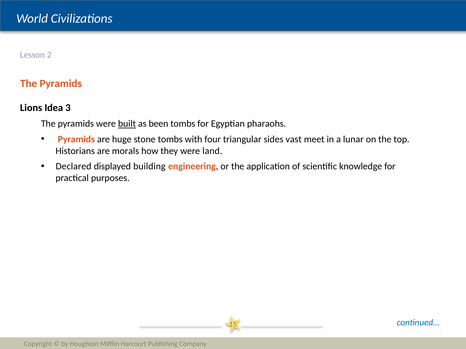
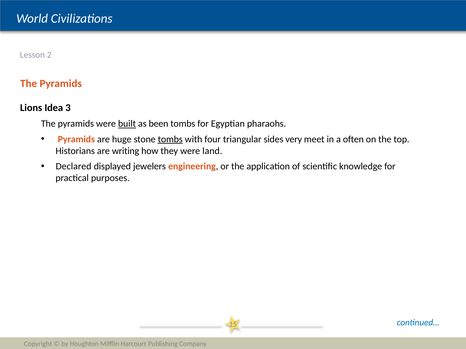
tombs at (170, 139) underline: none -> present
vast: vast -> very
lunar: lunar -> often
morals: morals -> writing
building: building -> jewelers
